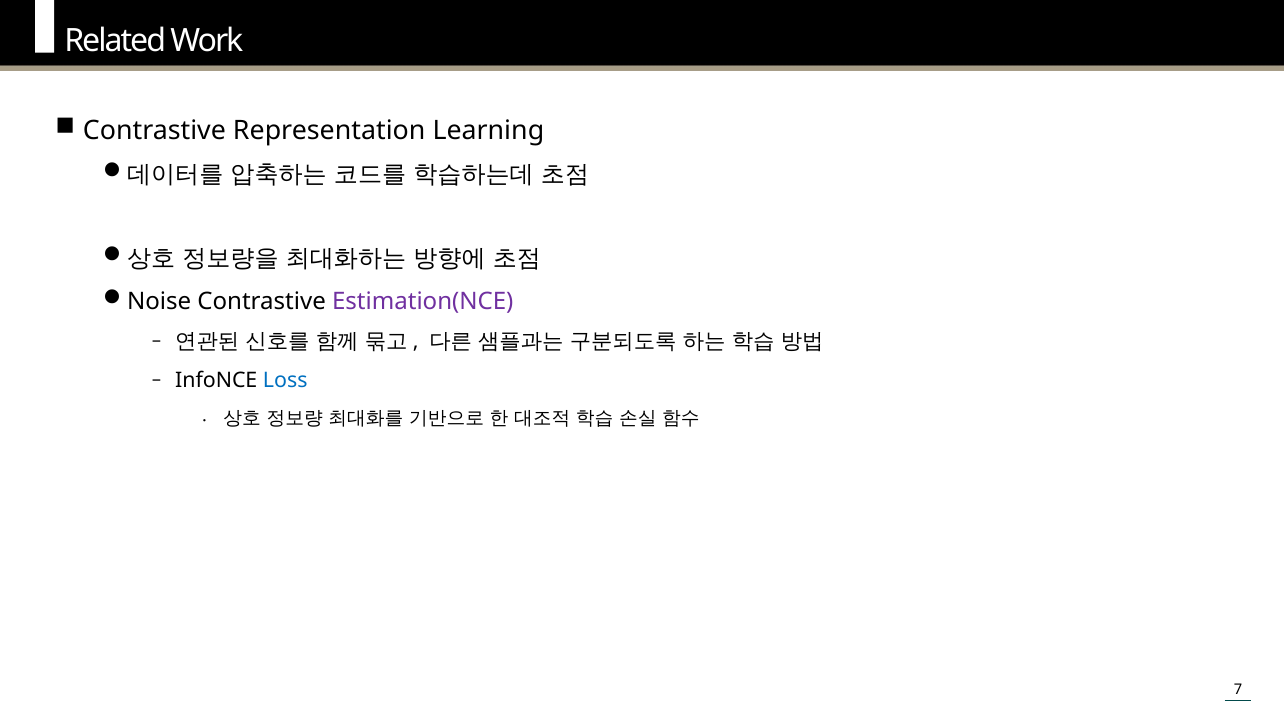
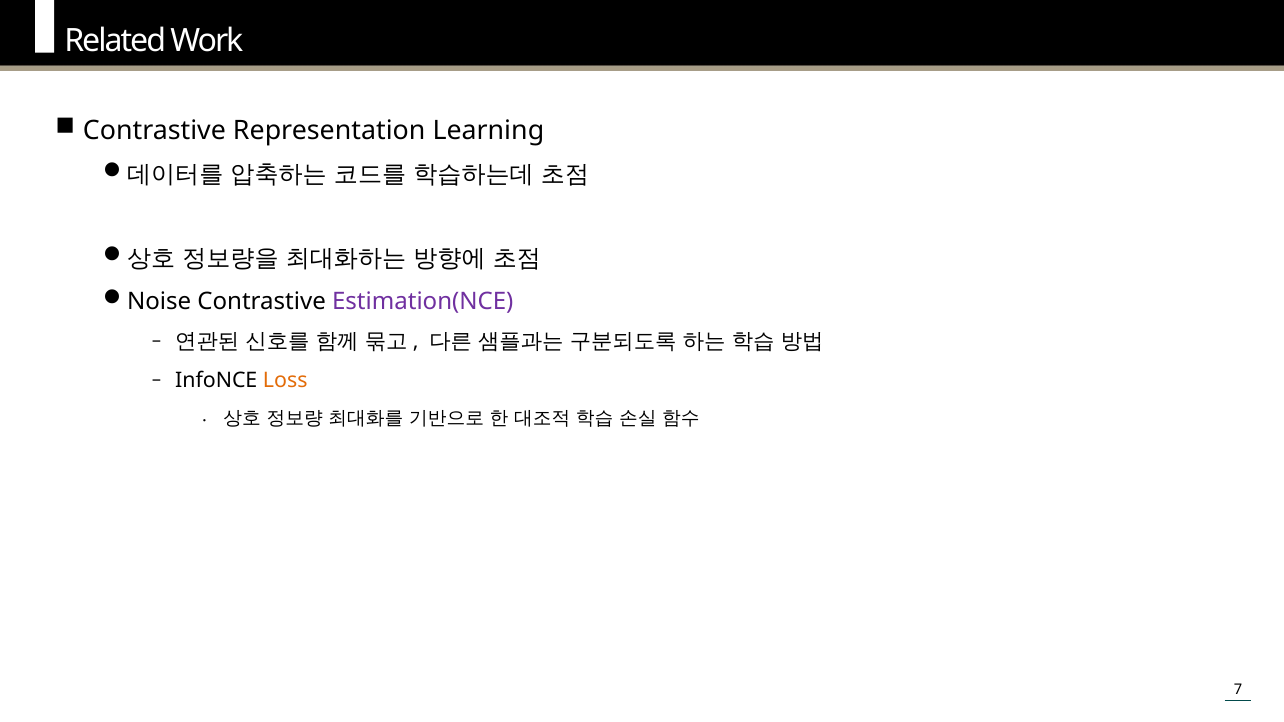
Loss colour: blue -> orange
